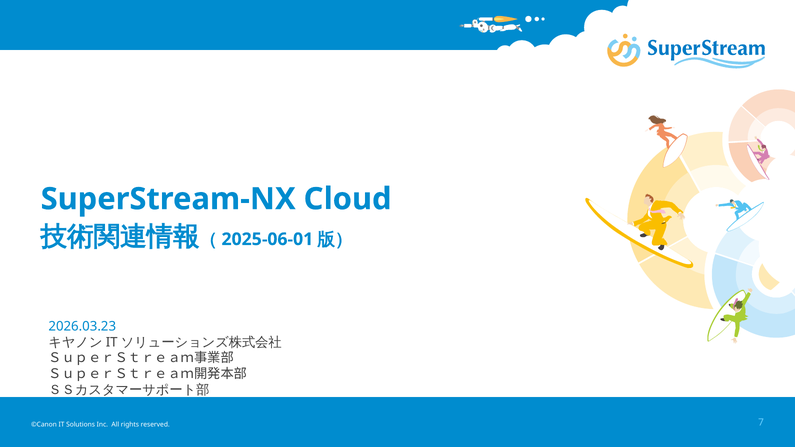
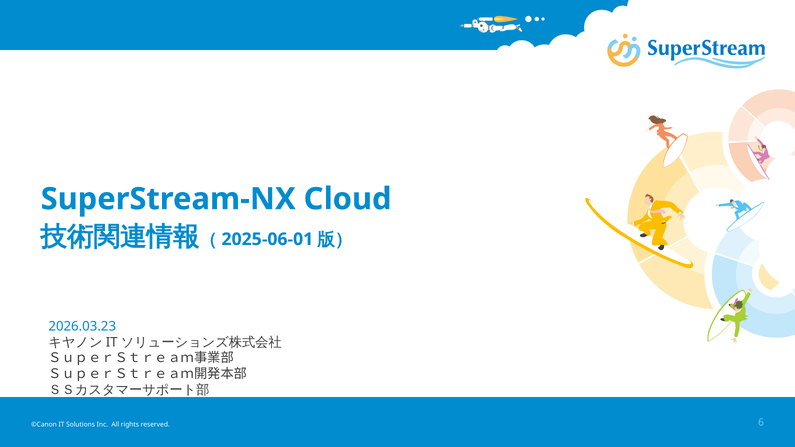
7: 7 -> 6
